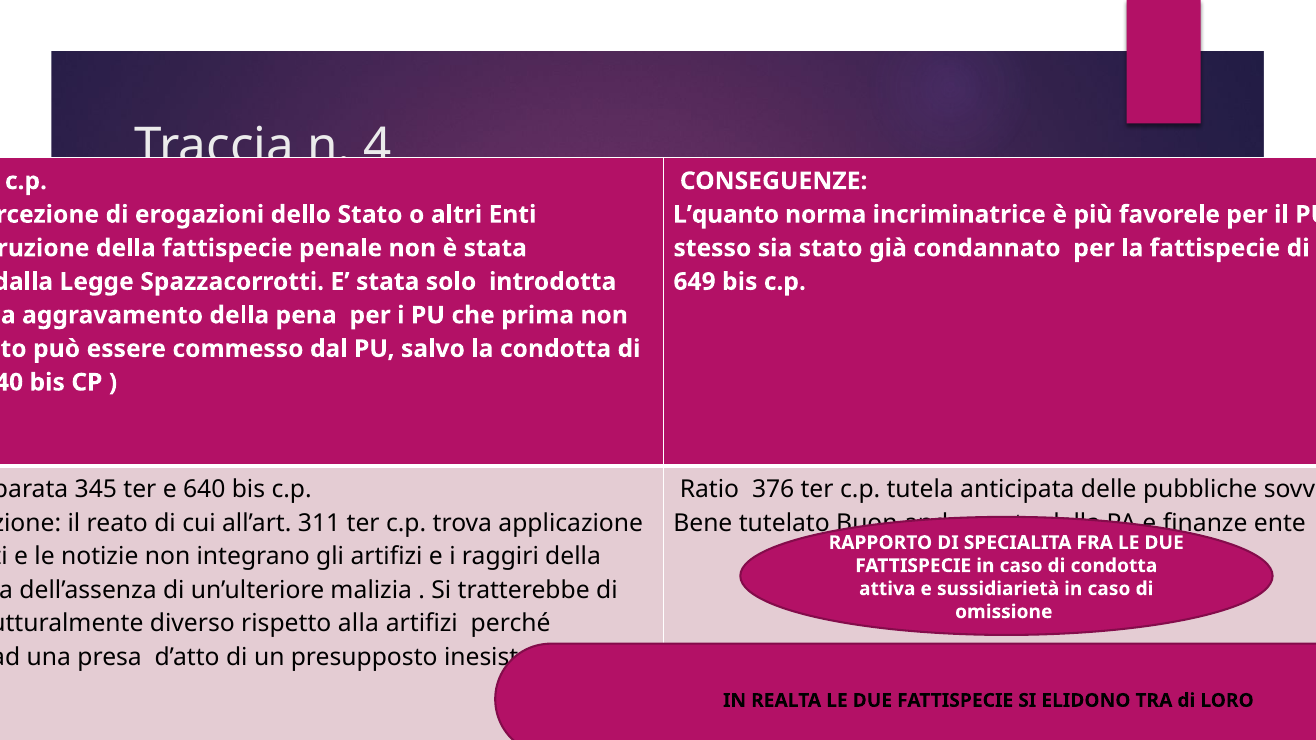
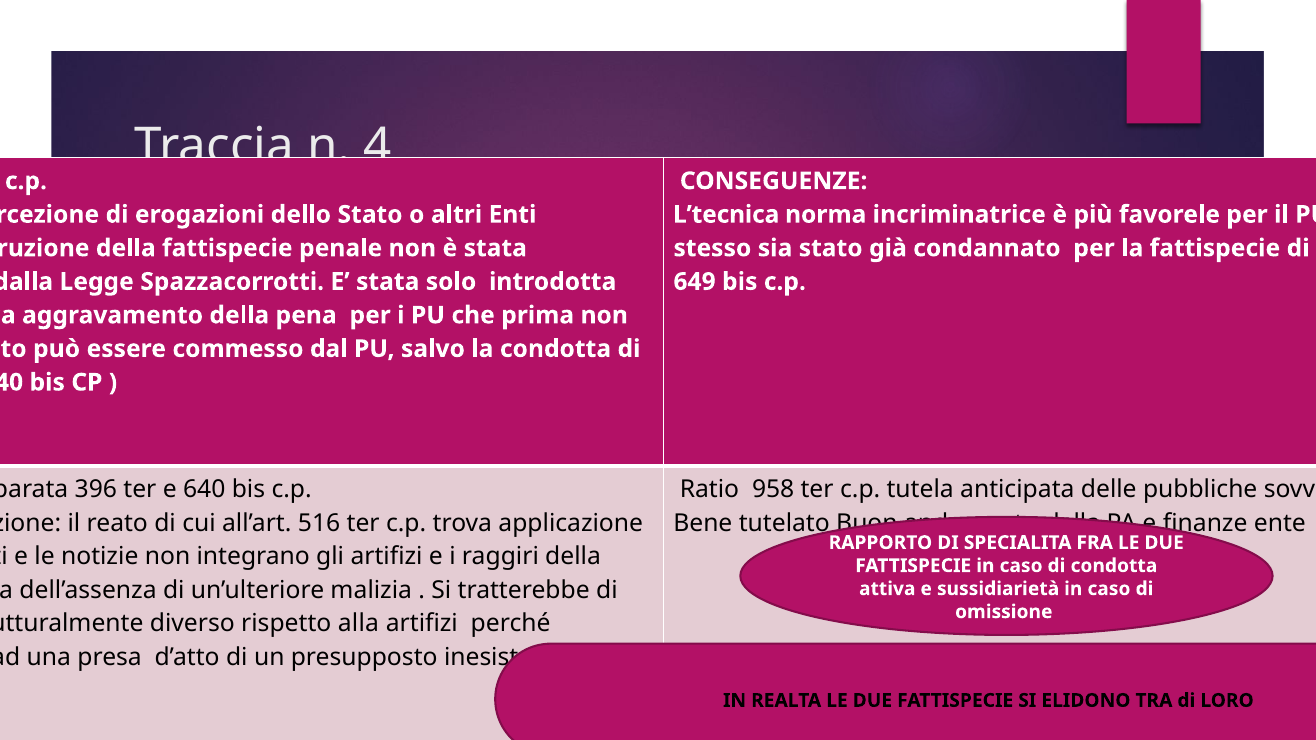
L’quanto: L’quanto -> L’tecnica
345: 345 -> 396
376: 376 -> 958
311: 311 -> 516
